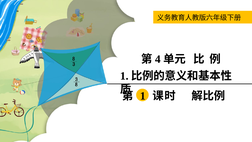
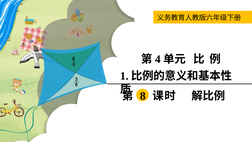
1 at (143, 96): 1 -> 8
